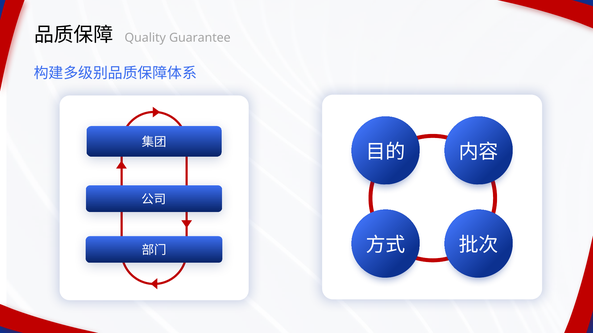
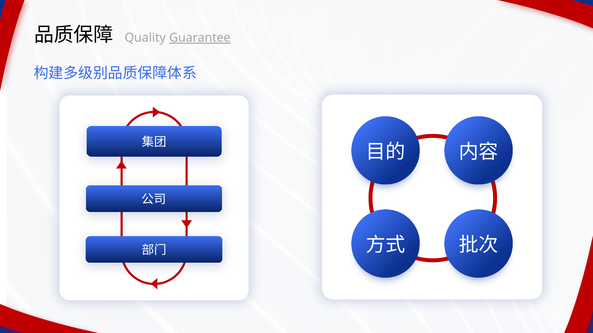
Guarantee underline: none -> present
